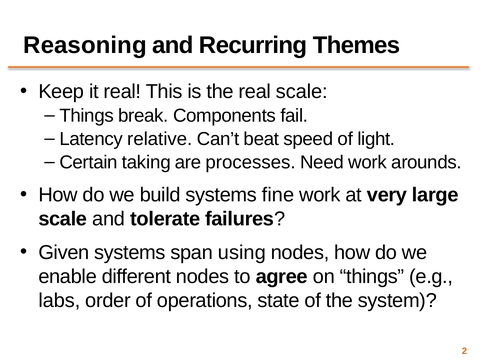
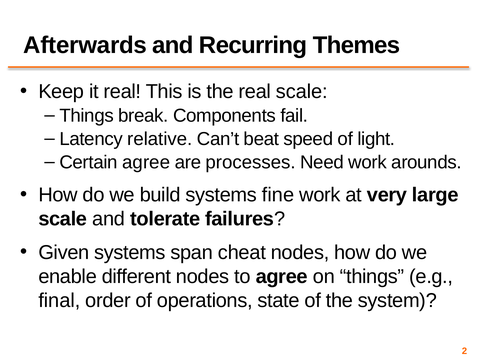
Reasoning: Reasoning -> Afterwards
Certain taking: taking -> agree
using: using -> cheat
labs: labs -> final
